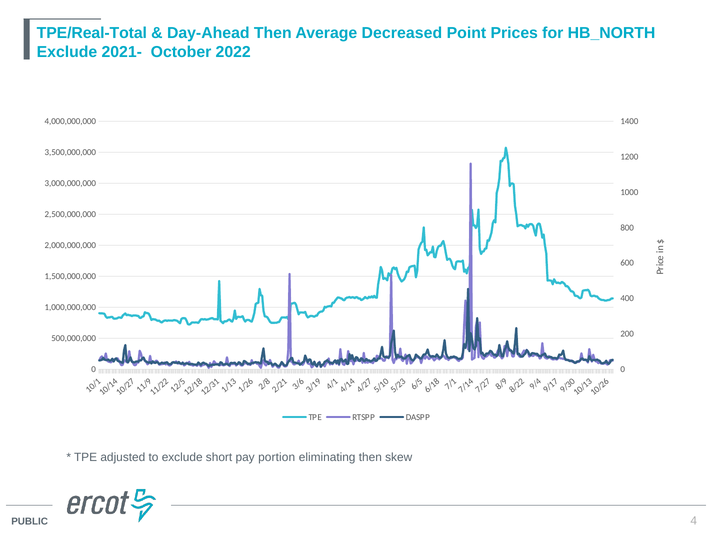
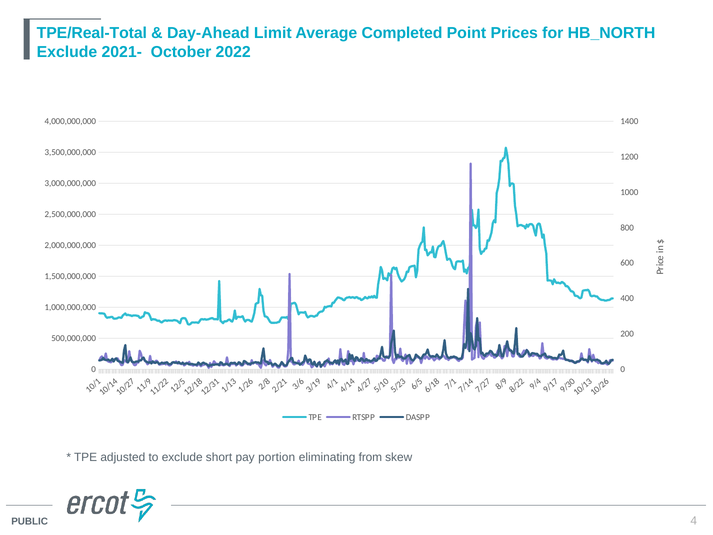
Day-Ahead Then: Then -> Limit
Decreased: Decreased -> Completed
eliminating then: then -> from
